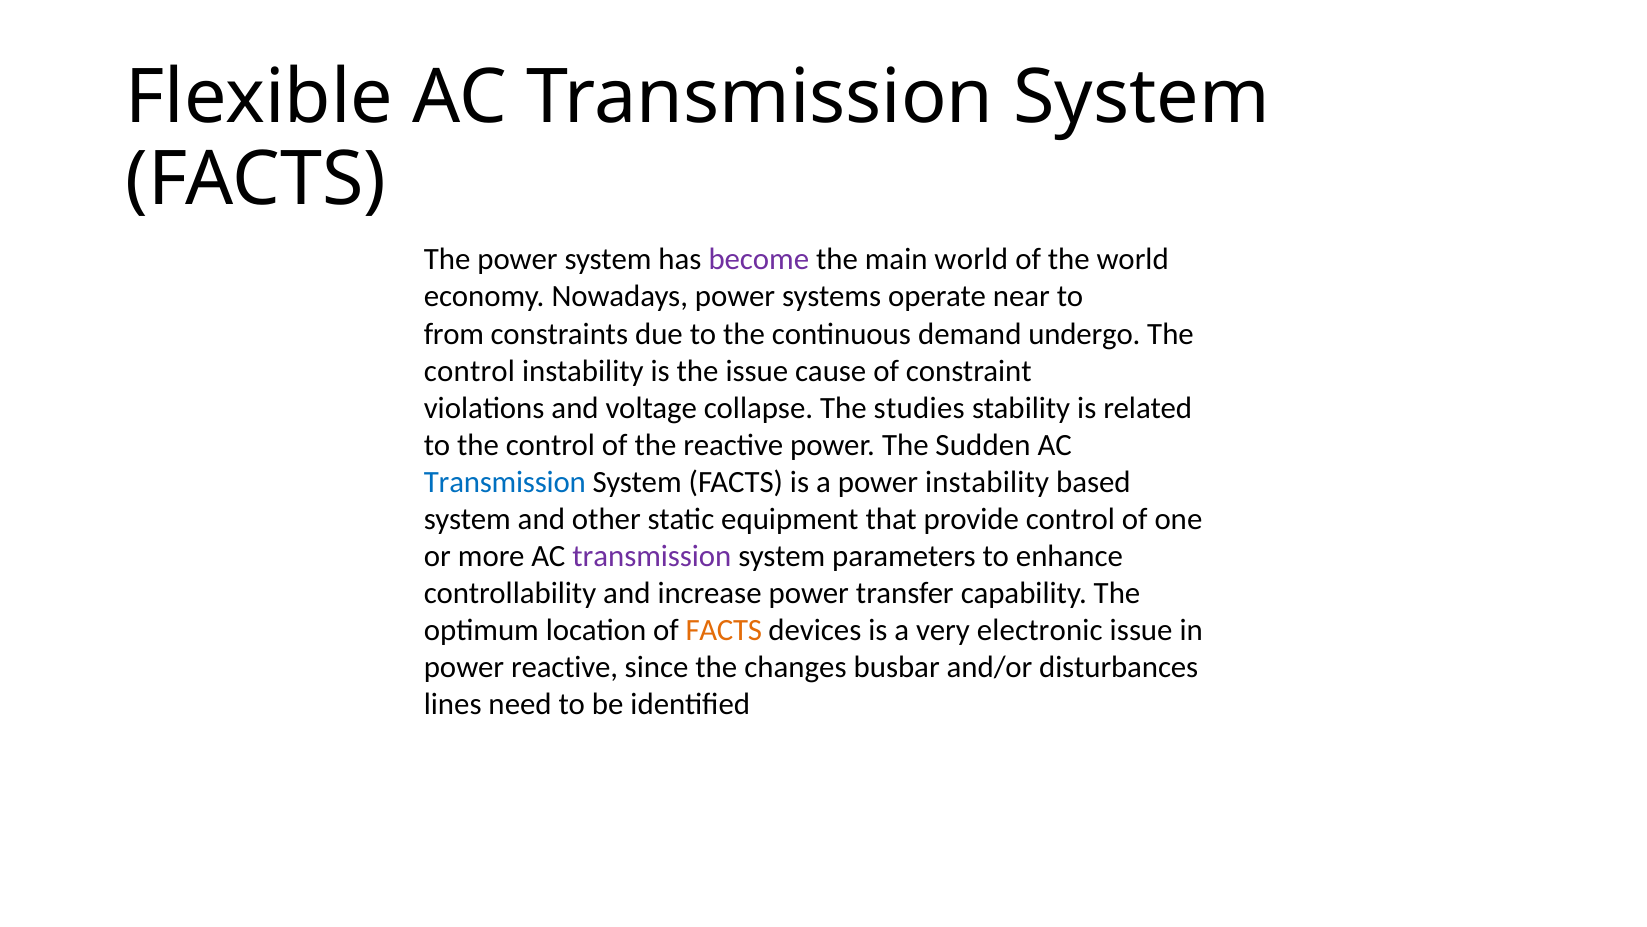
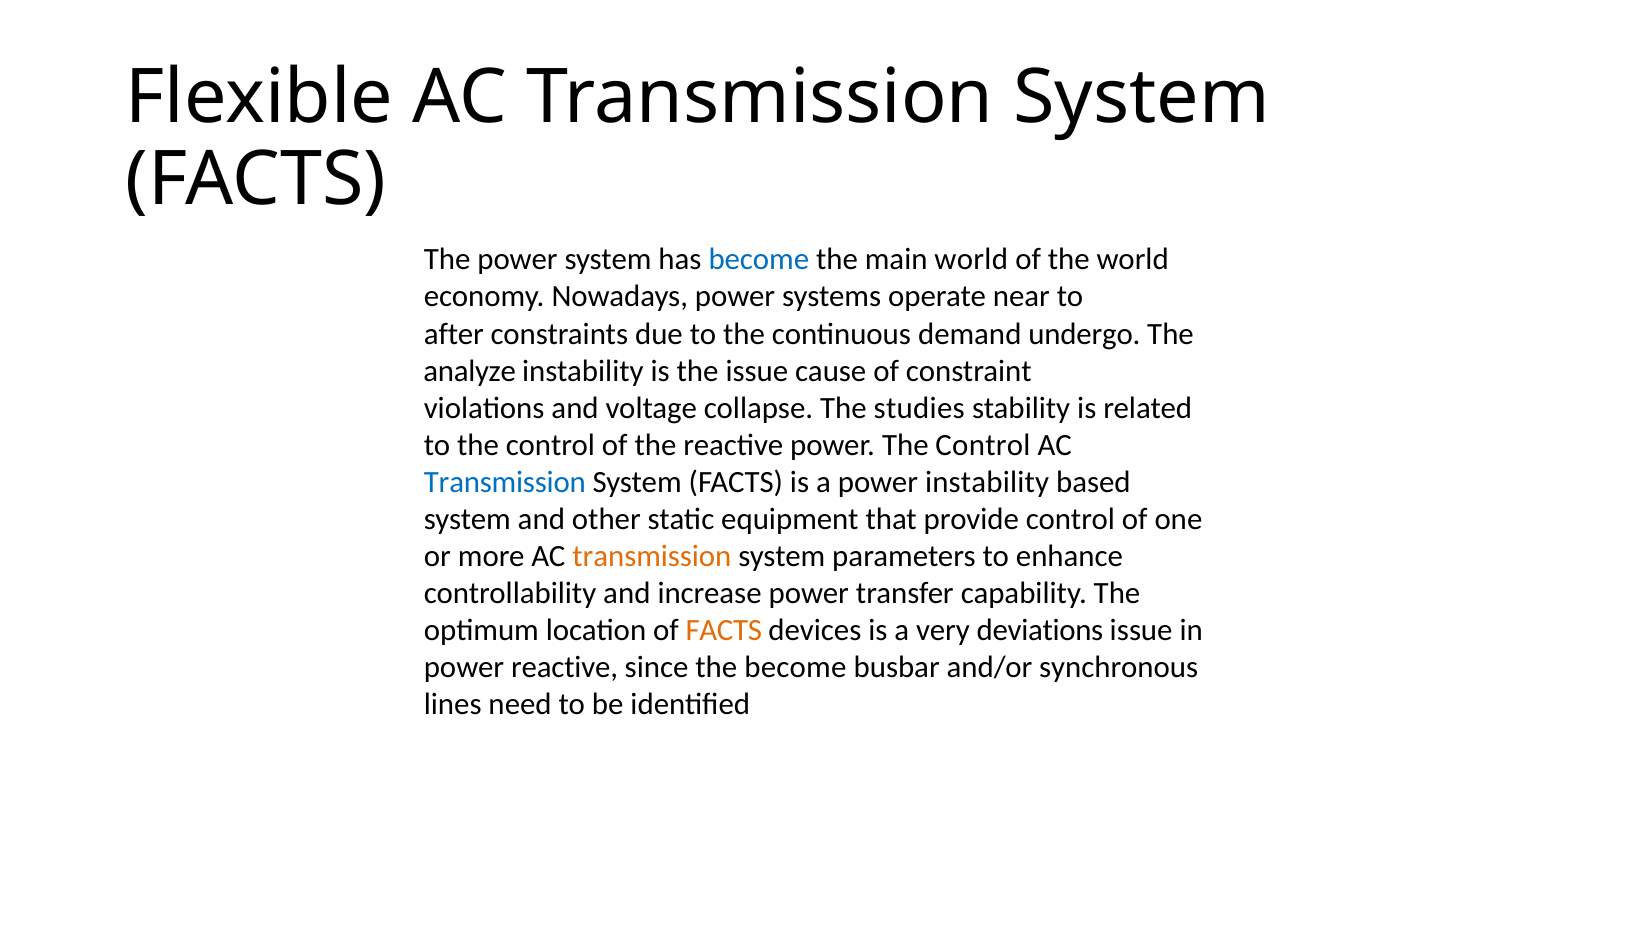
become at (759, 260) colour: purple -> blue
from: from -> after
control at (469, 371): control -> analyze
power The Sudden: Sudden -> Control
transmission at (652, 556) colour: purple -> orange
electronic: electronic -> deviations
the changes: changes -> become
disturbances: disturbances -> synchronous
